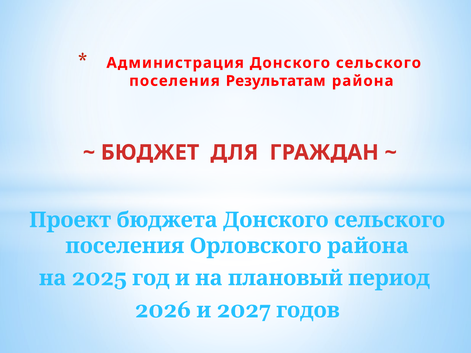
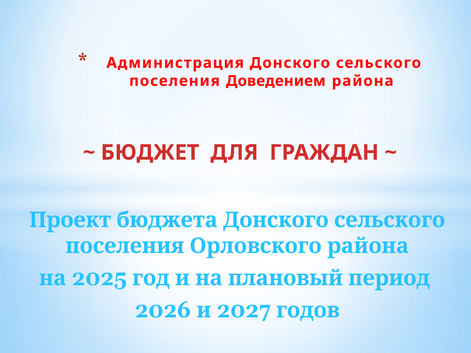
Результатам: Результатам -> Доведением
